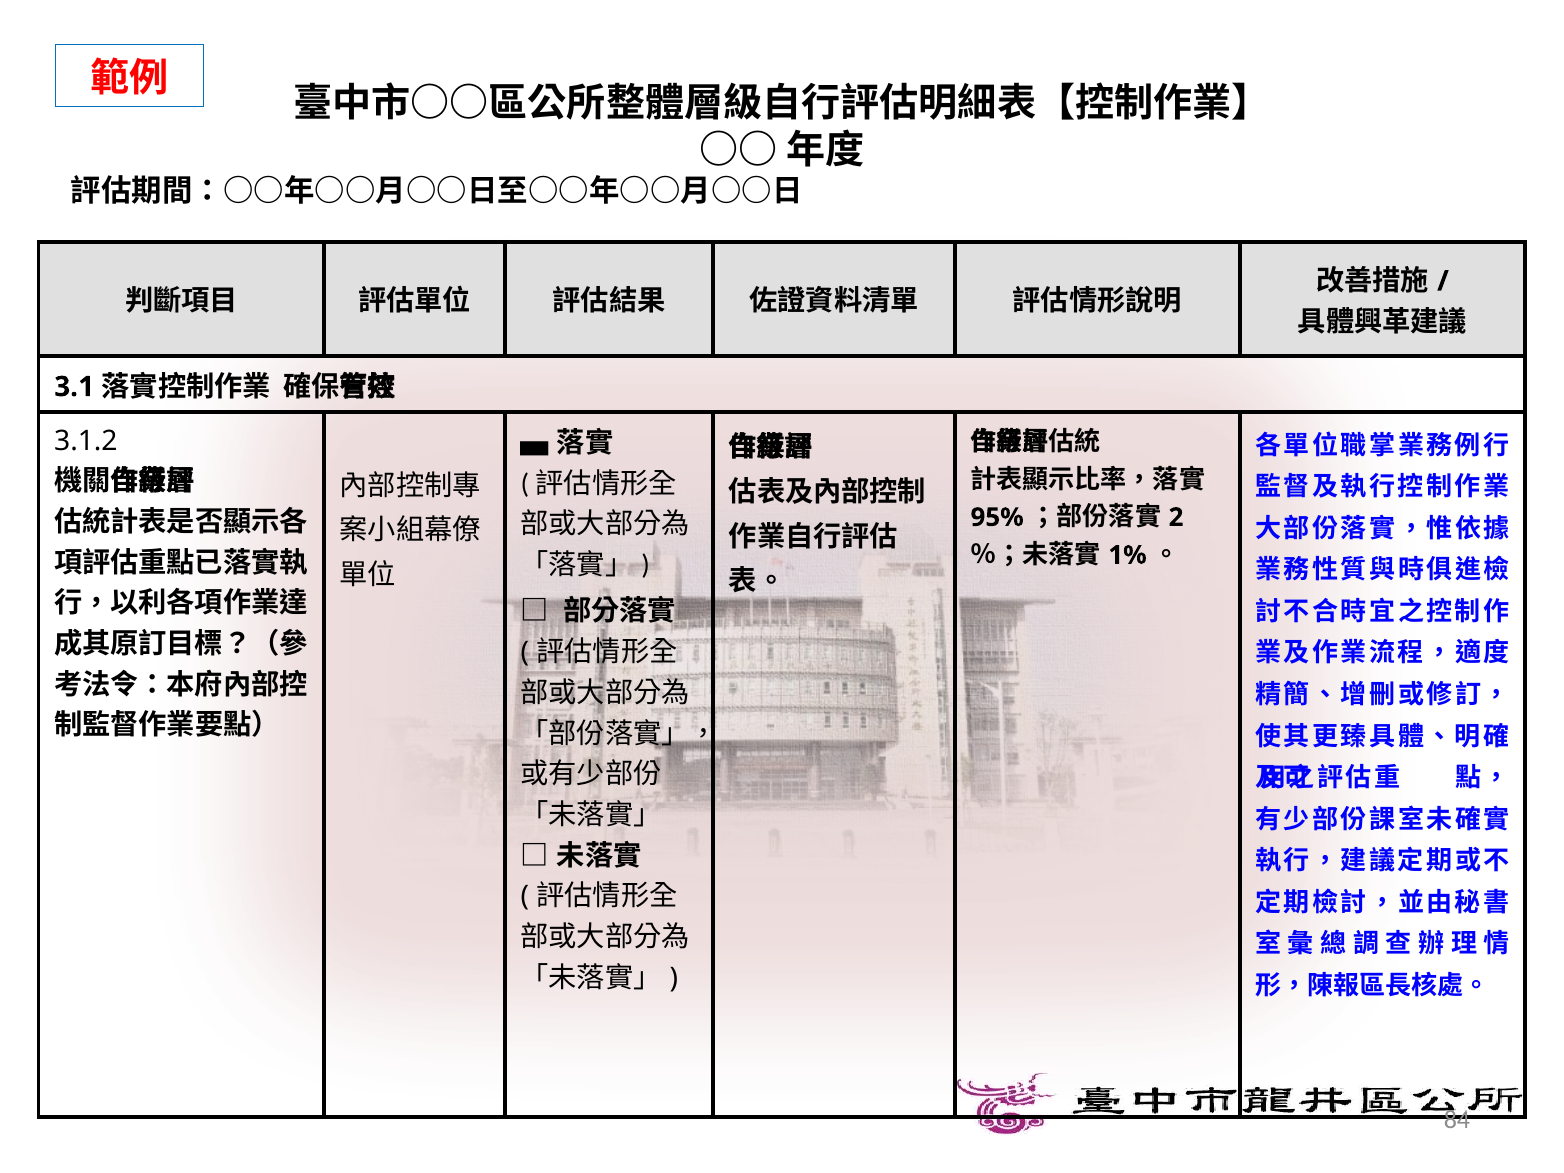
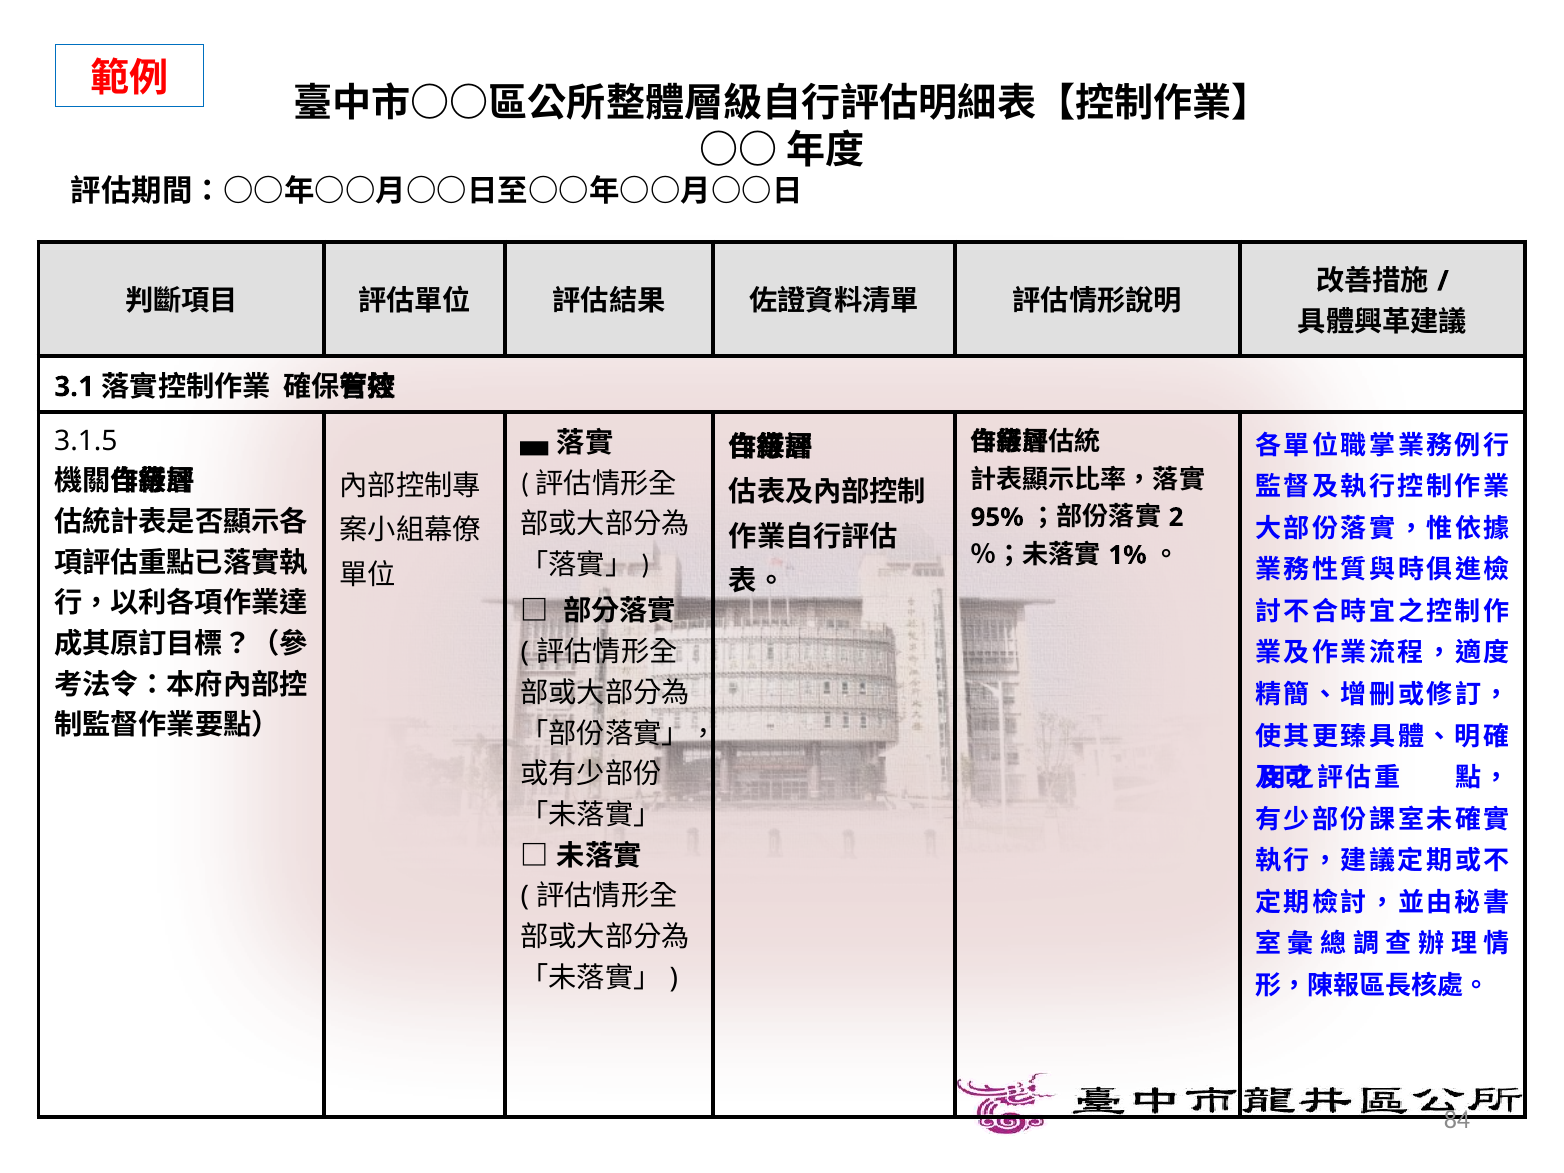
3.1.2: 3.1.2 -> 3.1.5
